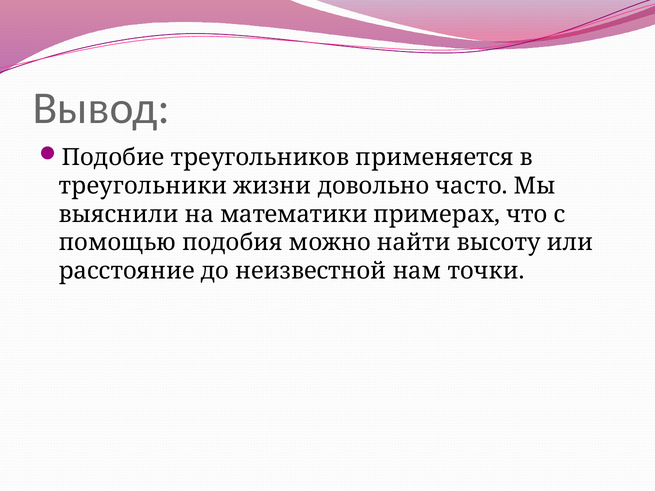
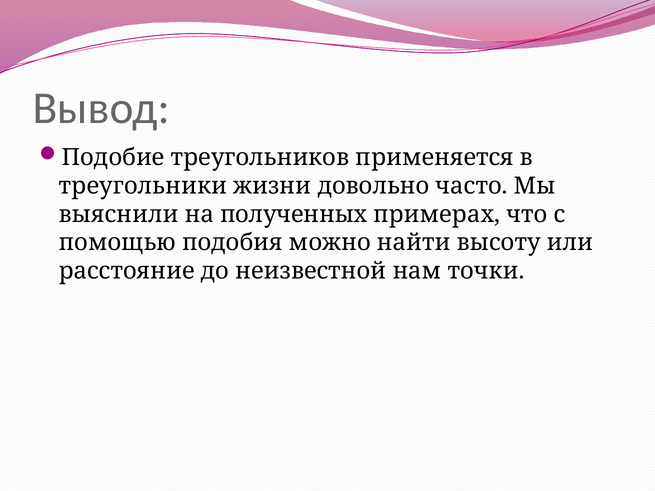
математики: математики -> полученных
